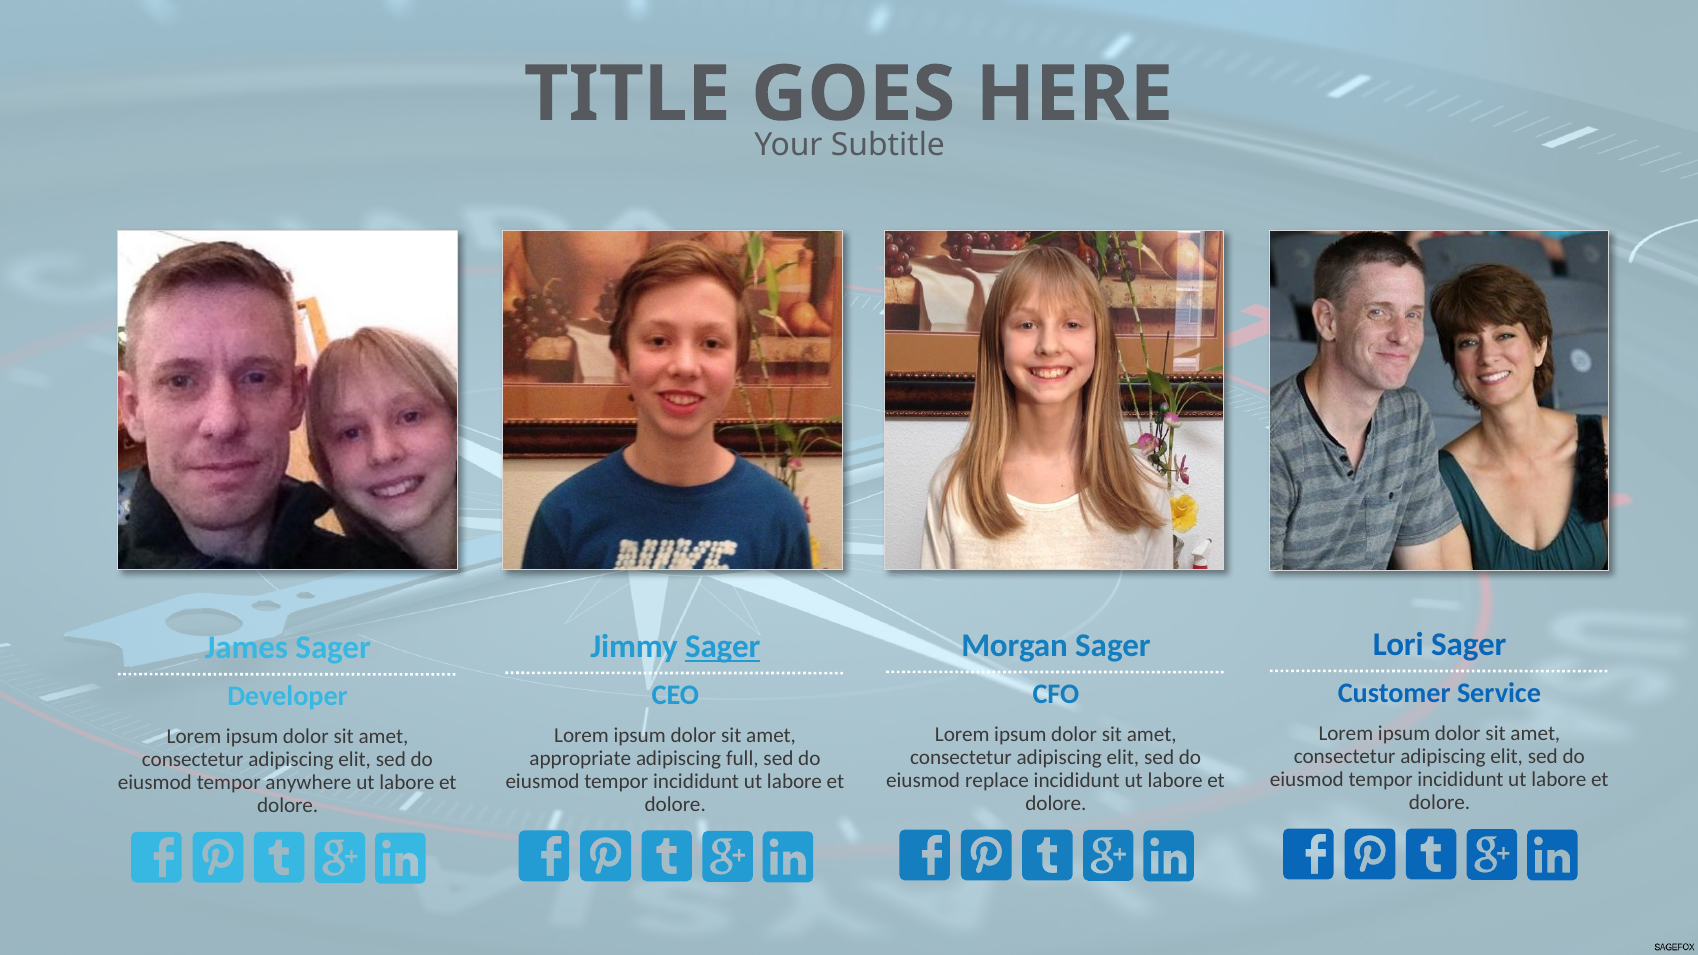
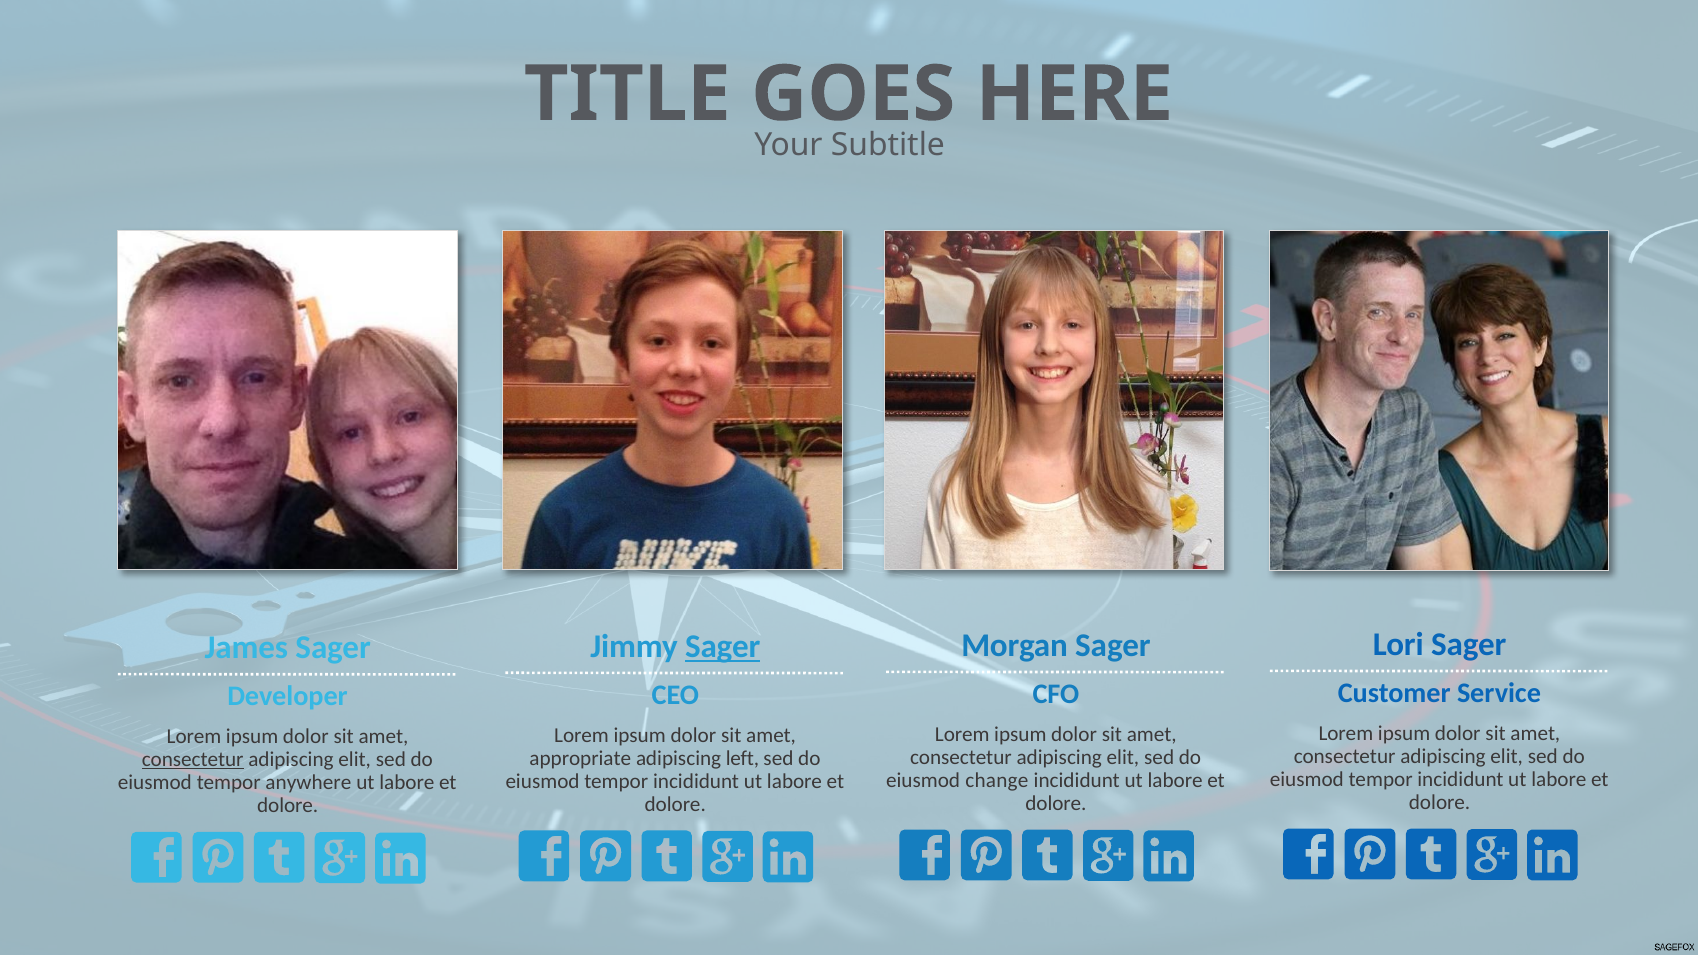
full: full -> left
consectetur at (193, 760) underline: none -> present
replace: replace -> change
